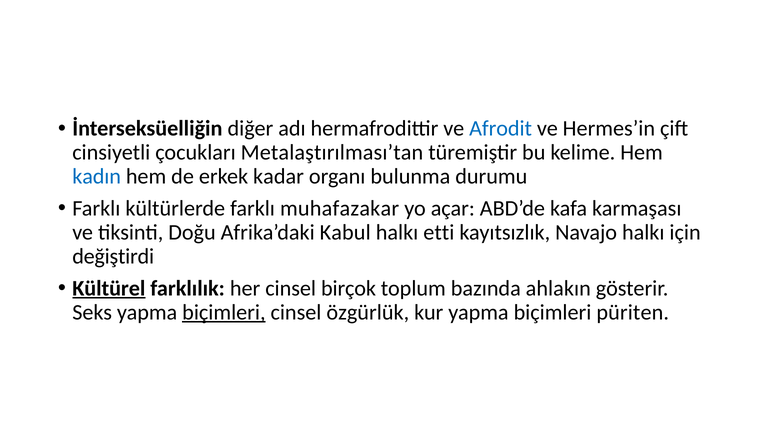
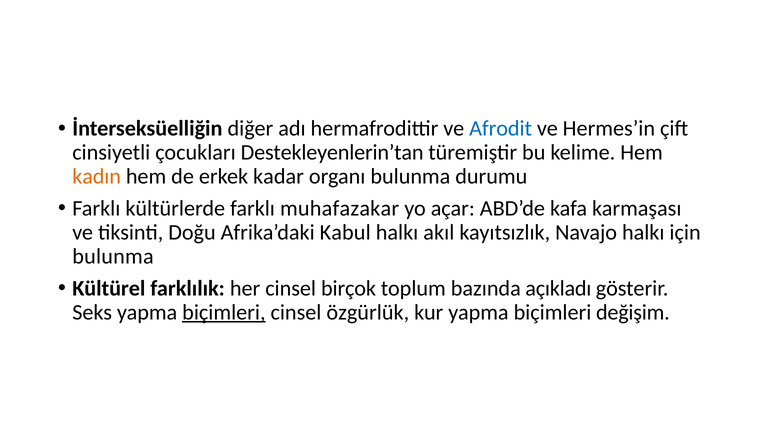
Metalaştırılması’tan: Metalaştırılması’tan -> Destekleyenlerin’tan
kadın colour: blue -> orange
etti: etti -> akıl
değiştirdi at (113, 256): değiştirdi -> bulunma
Kültürel underline: present -> none
ahlakın: ahlakın -> açıkladı
püriten: püriten -> değişim
